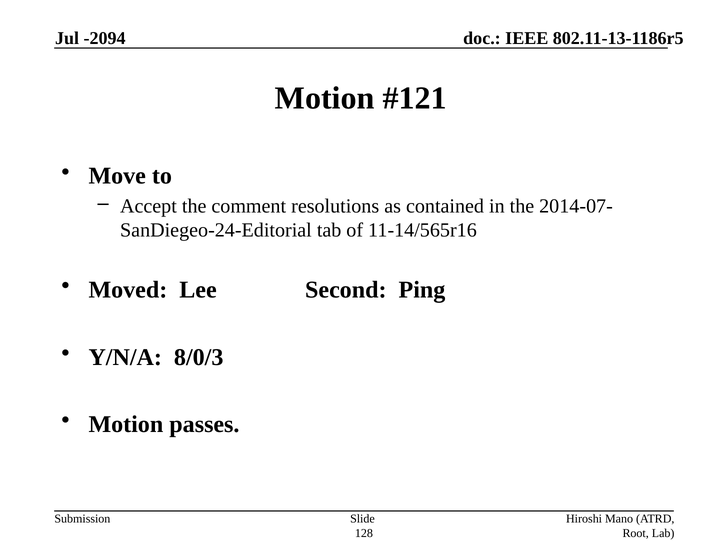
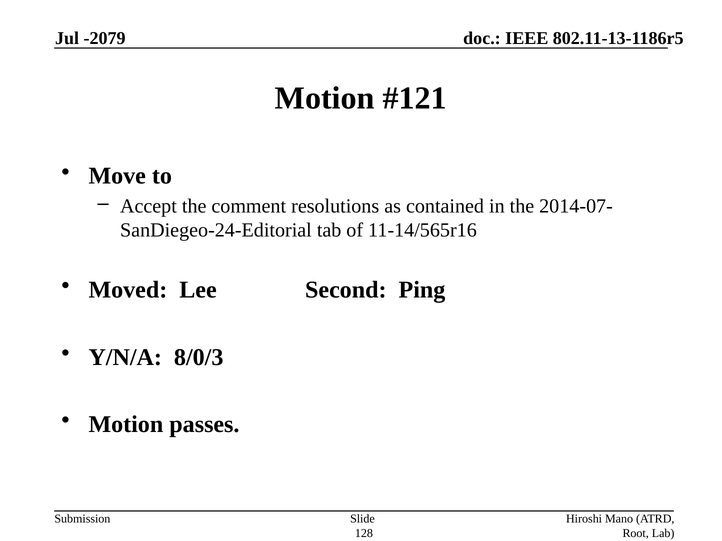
-2094: -2094 -> -2079
